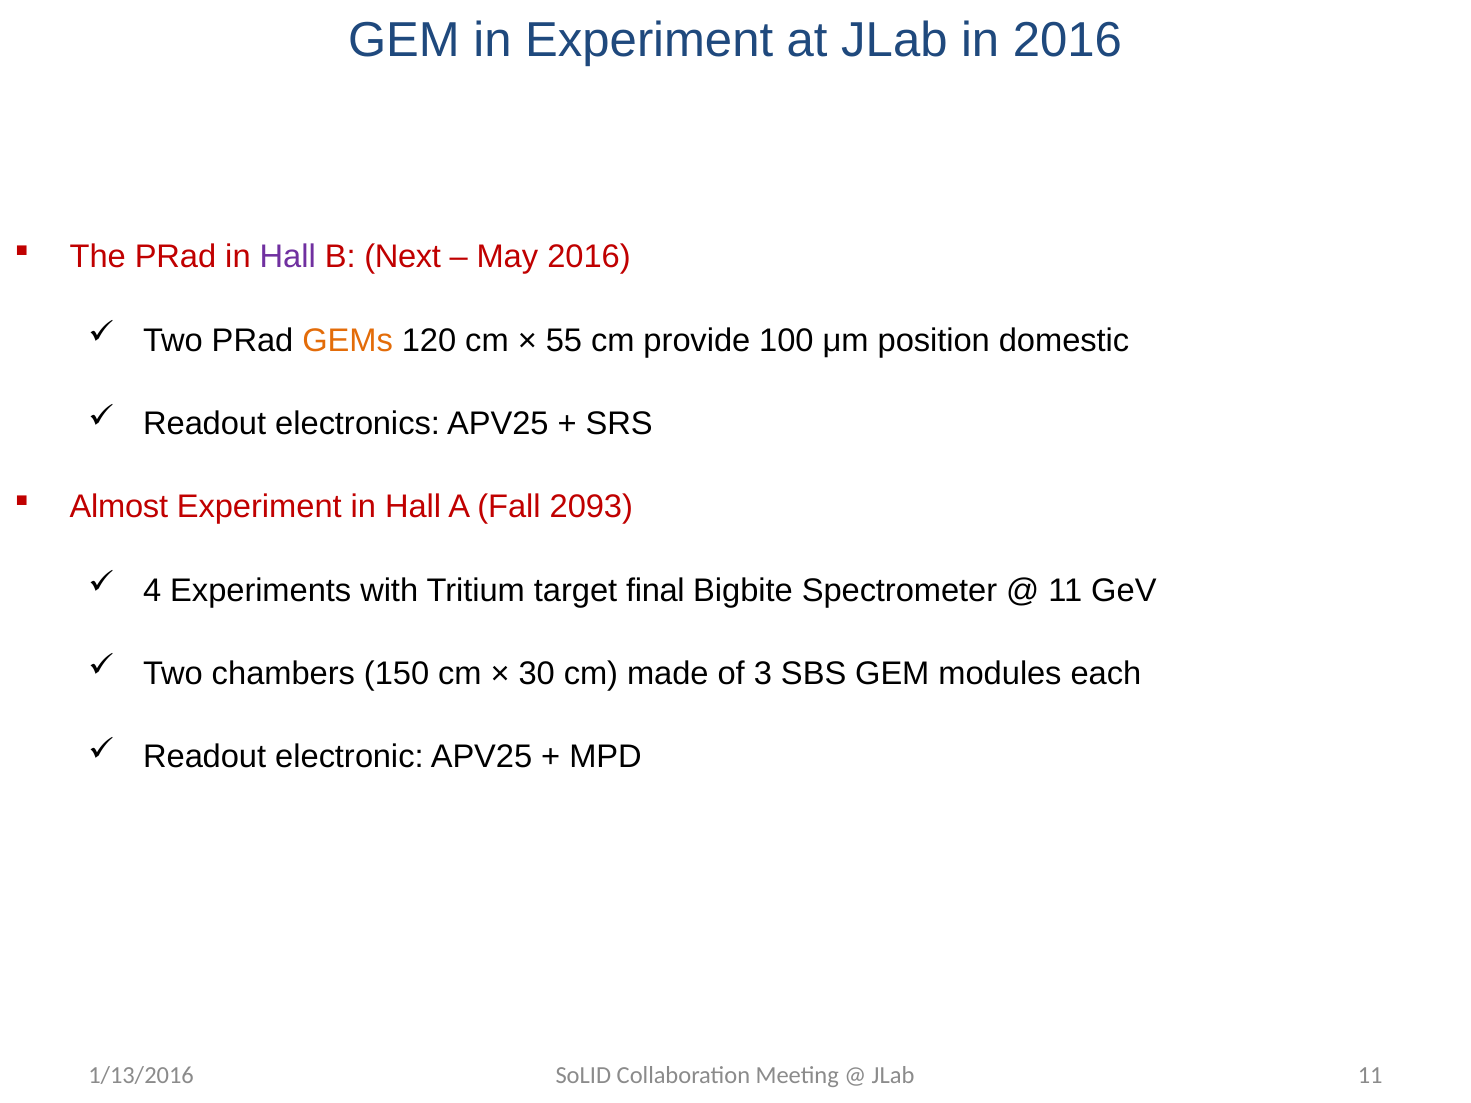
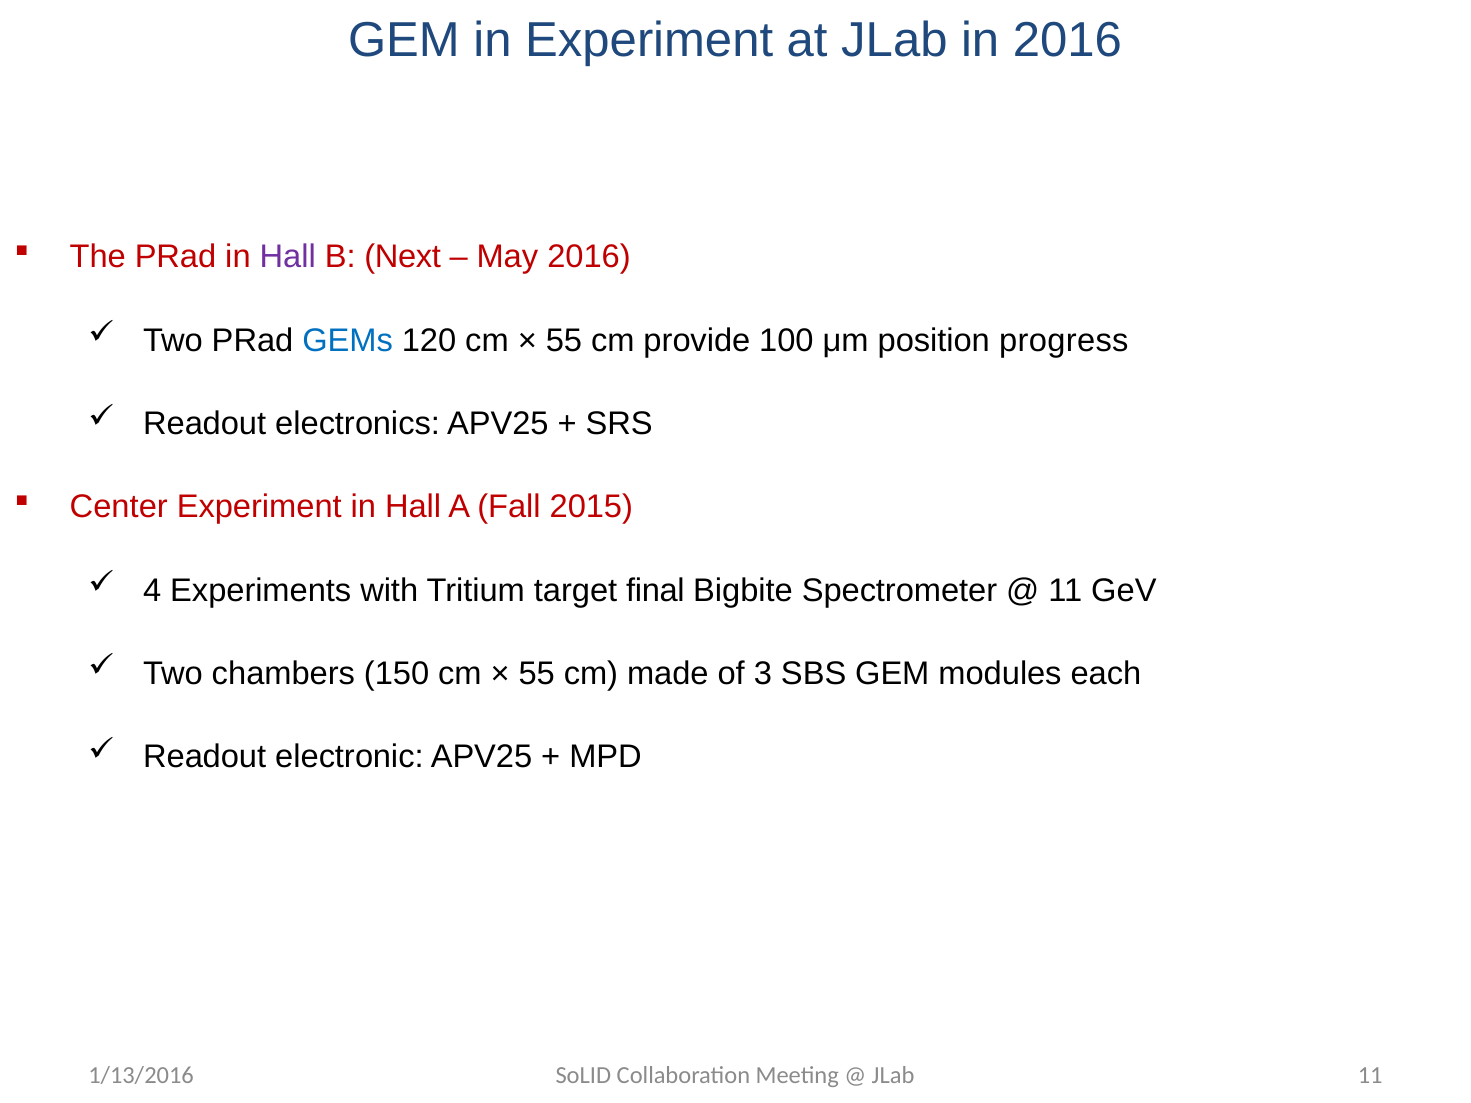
GEMs colour: orange -> blue
domestic: domestic -> progress
Almost: Almost -> Center
2093: 2093 -> 2015
30 at (537, 674): 30 -> 55
